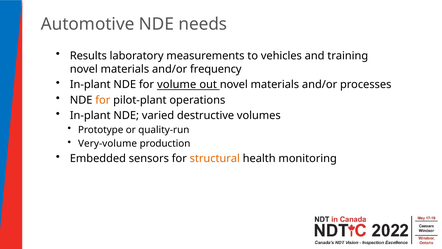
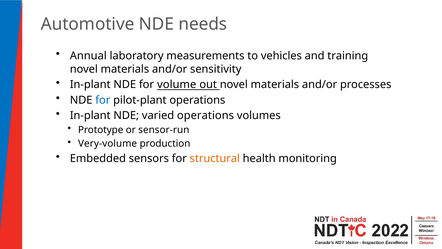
Results: Results -> Annual
frequency: frequency -> sensitivity
for at (103, 100) colour: orange -> blue
varied destructive: destructive -> operations
quality-run: quality-run -> sensor-run
